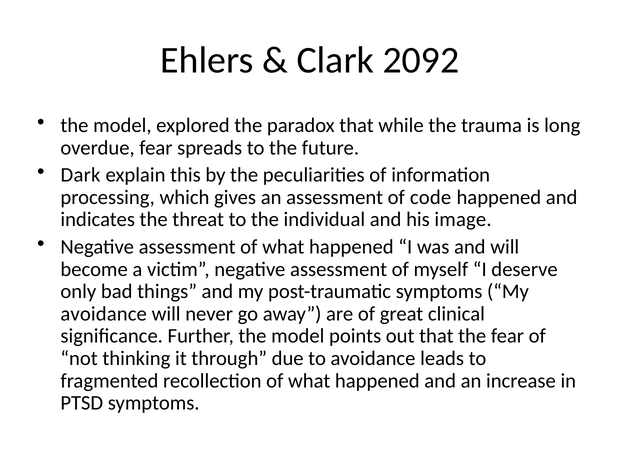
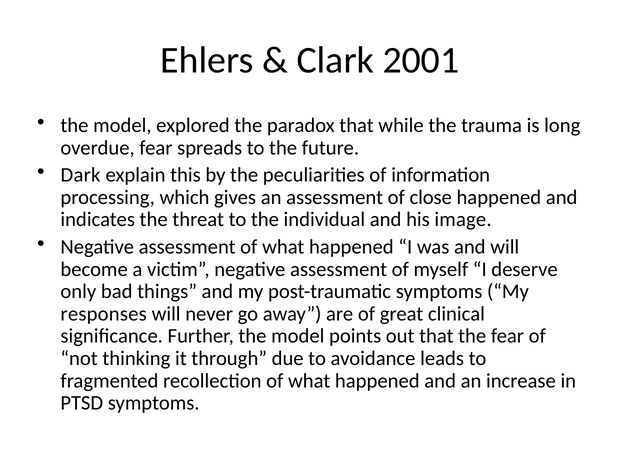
2092: 2092 -> 2001
code: code -> close
avoidance at (104, 314): avoidance -> responses
